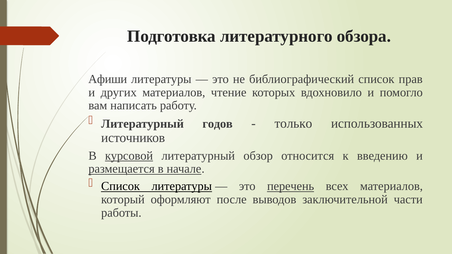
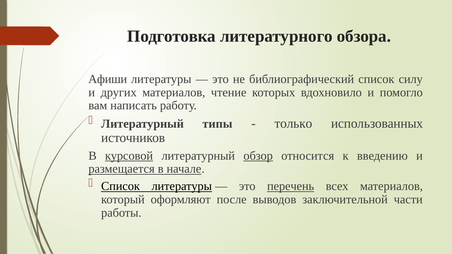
прав: прав -> силу
годов: годов -> типы
обзор underline: none -> present
